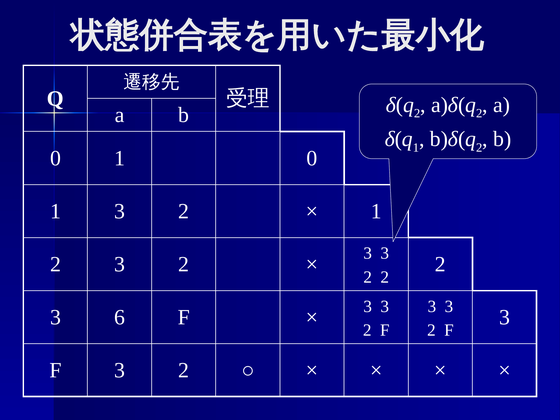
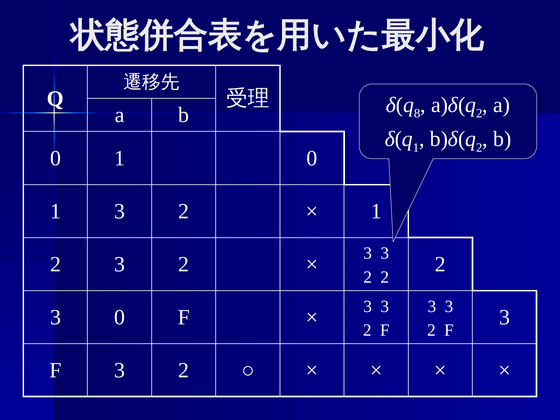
2 at (417, 113): 2 -> 8
3 6: 6 -> 0
